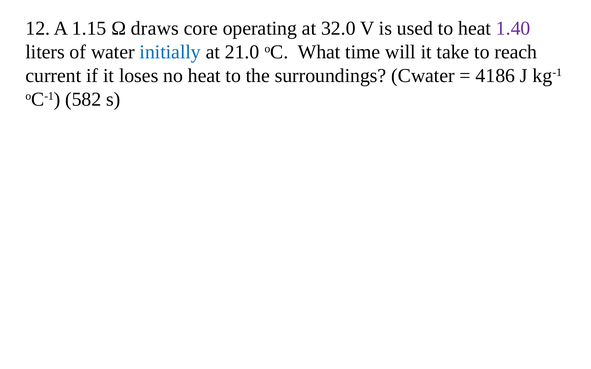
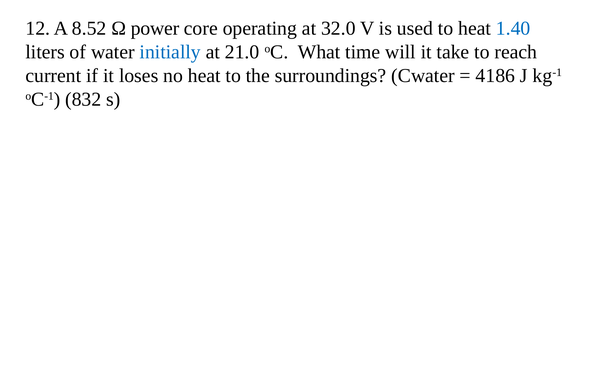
1.15: 1.15 -> 8.52
draws: draws -> power
1.40 colour: purple -> blue
582: 582 -> 832
